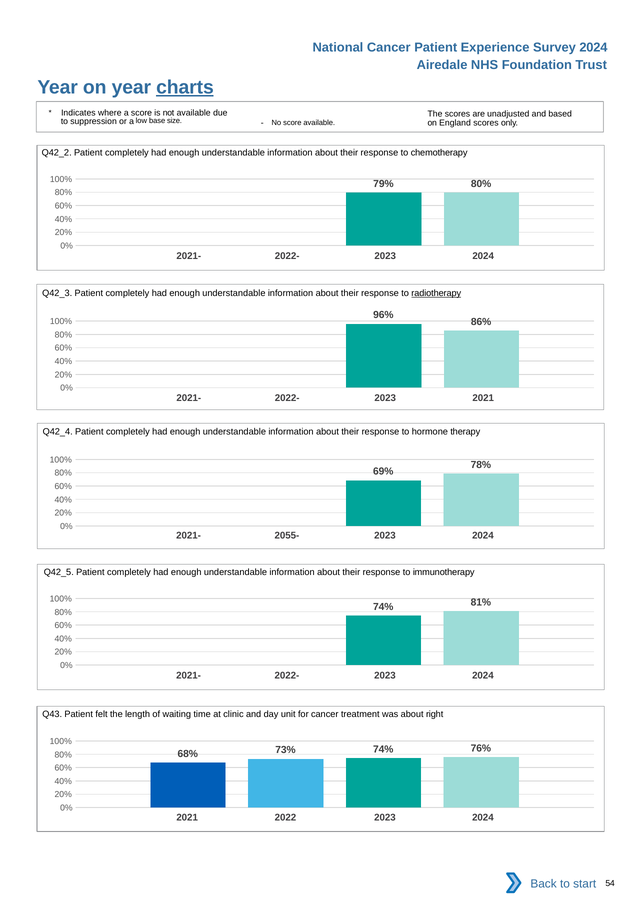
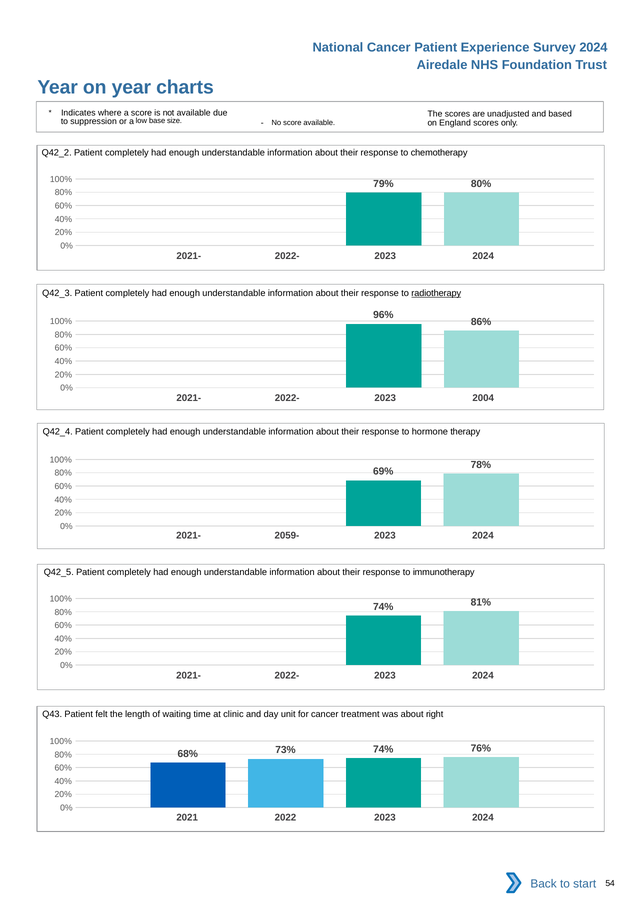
charts underline: present -> none
2023 2021: 2021 -> 2004
2055-: 2055- -> 2059-
